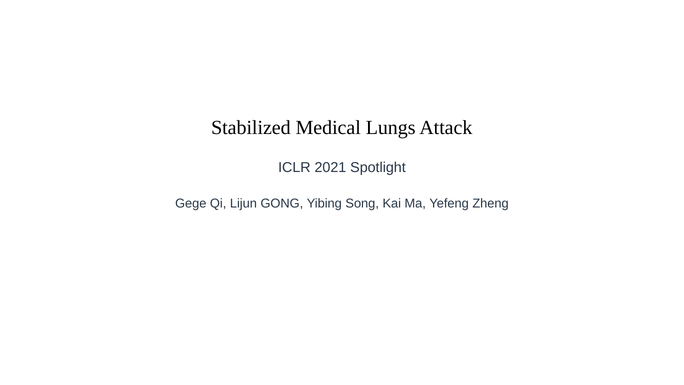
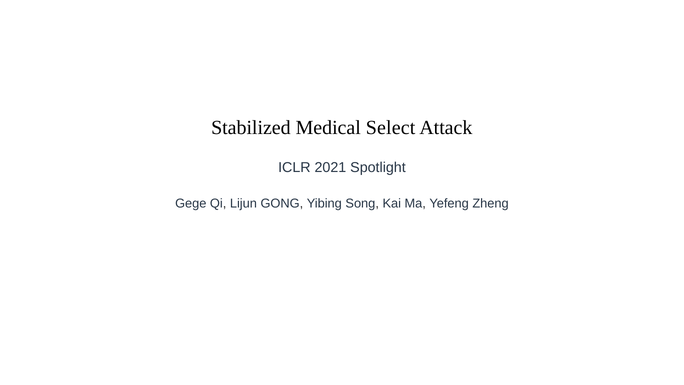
Lungs: Lungs -> Select
